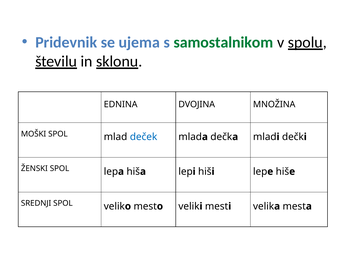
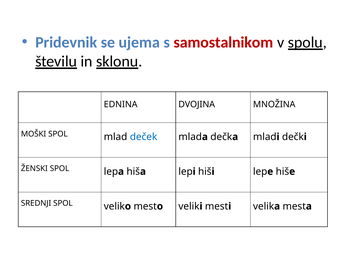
samostalnikom colour: green -> red
